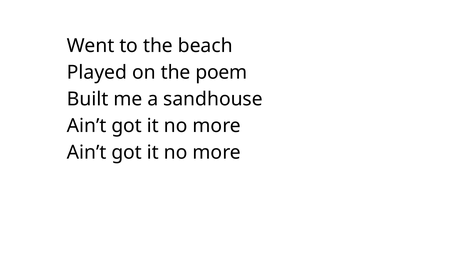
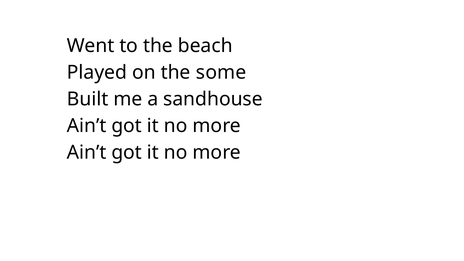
poem: poem -> some
